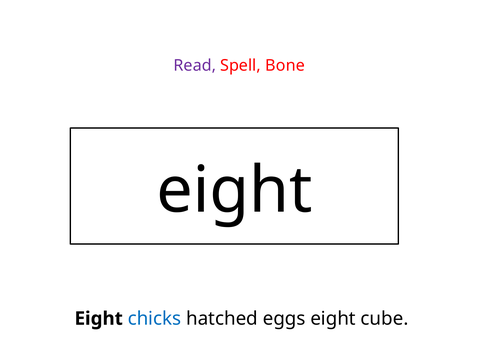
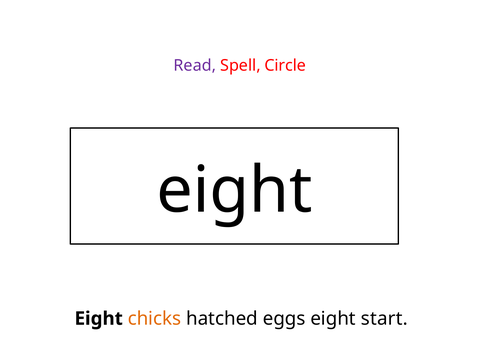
Bone: Bone -> Circle
chicks colour: blue -> orange
cube: cube -> start
